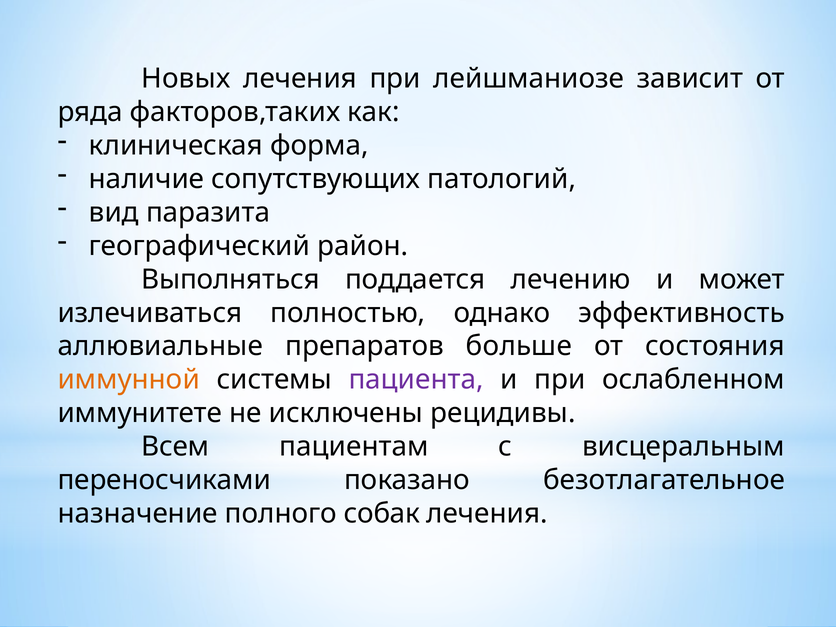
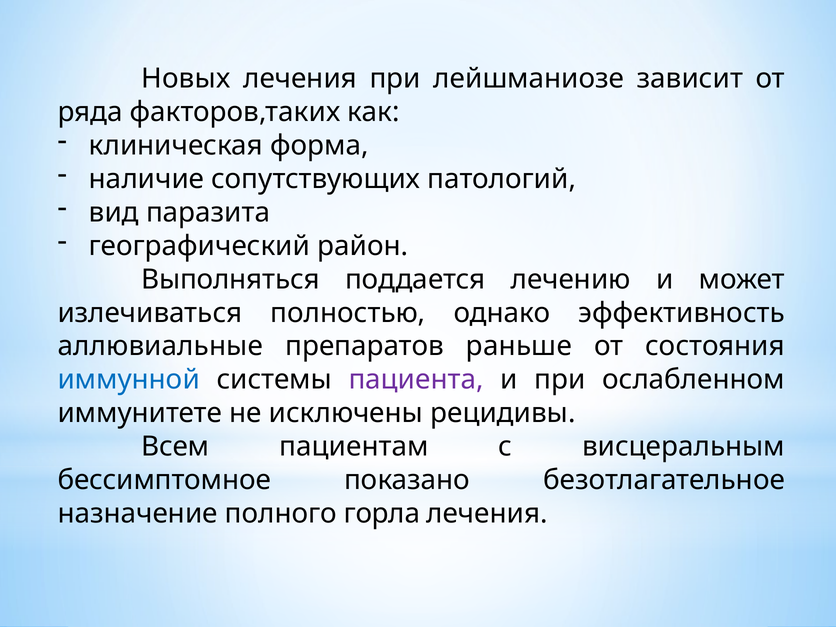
больше: больше -> раньше
иммунной colour: orange -> blue
переносчиками: переносчиками -> бессимптомное
собак: собак -> горла
